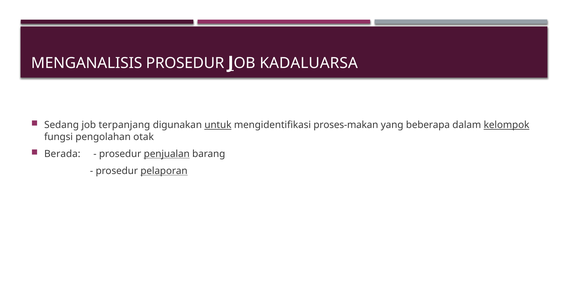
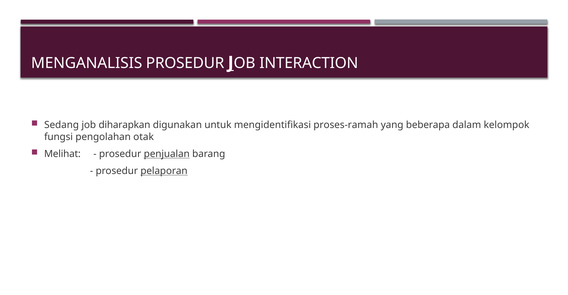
KADALUARSA: KADALUARSA -> INTERACTION
terpanjang: terpanjang -> diharapkan
untuk underline: present -> none
proses-makan: proses-makan -> proses-ramah
kelompok underline: present -> none
Berada: Berada -> Melihat
